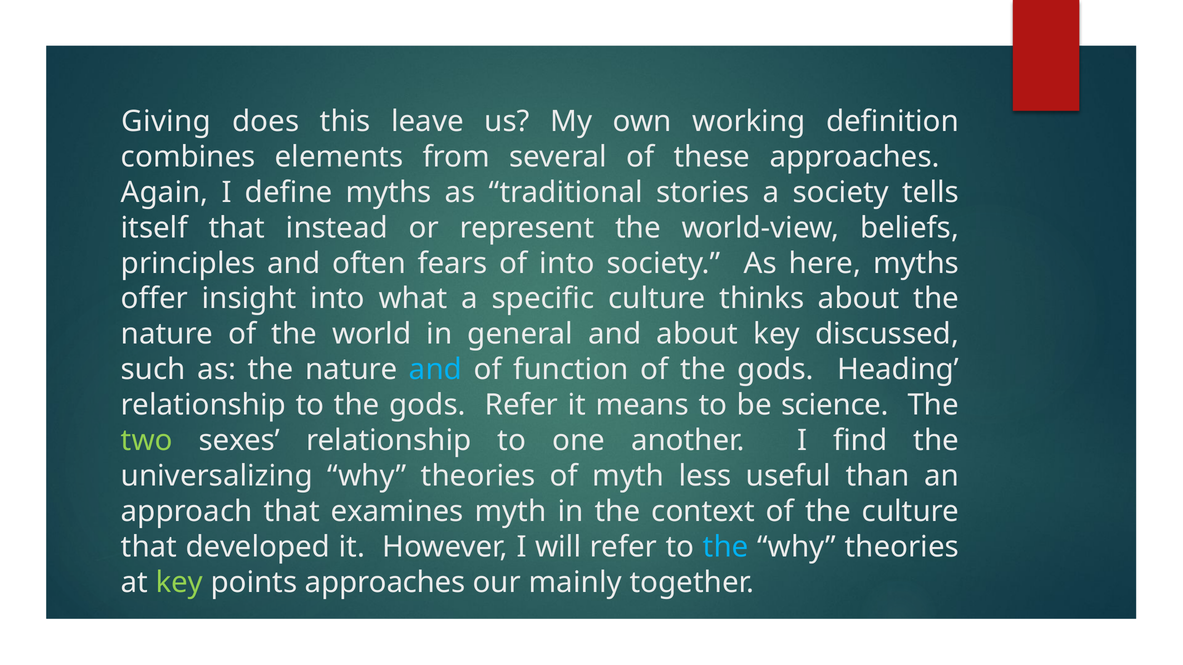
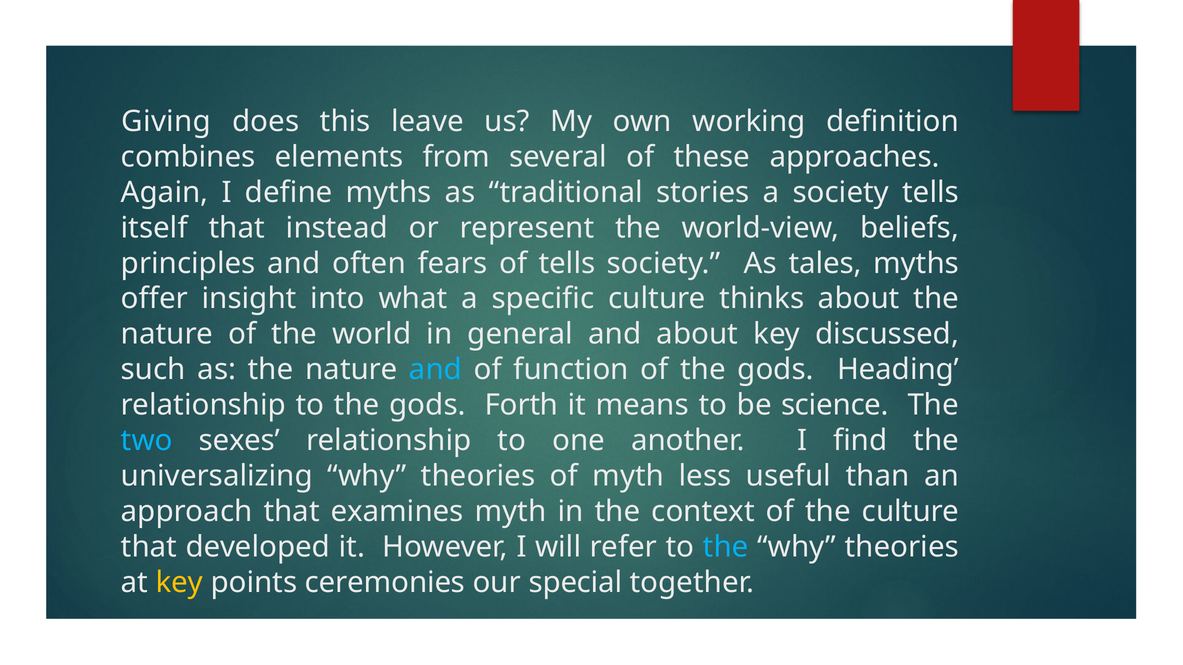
of into: into -> tells
here: here -> tales
gods Refer: Refer -> Forth
two colour: light green -> light blue
key at (179, 583) colour: light green -> yellow
points approaches: approaches -> ceremonies
mainly: mainly -> special
